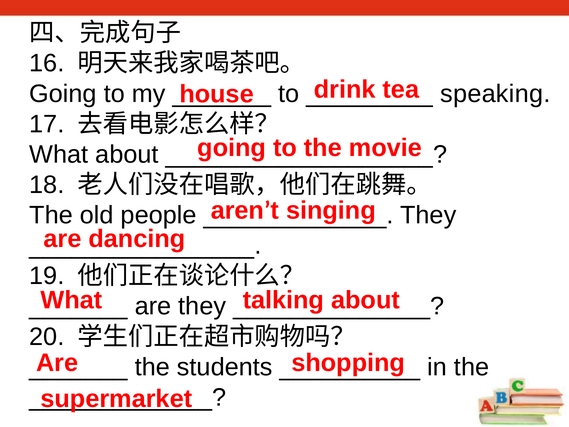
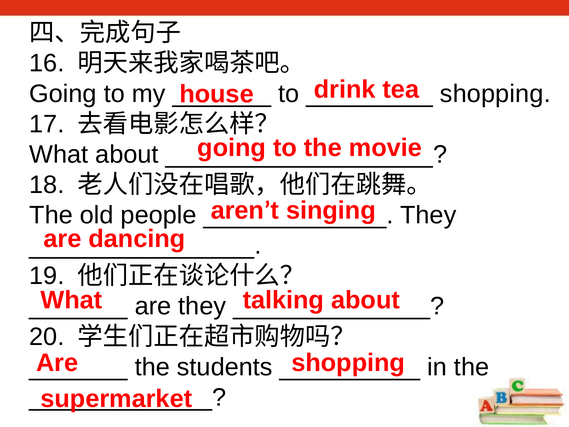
speaking at (495, 94): speaking -> shopping
